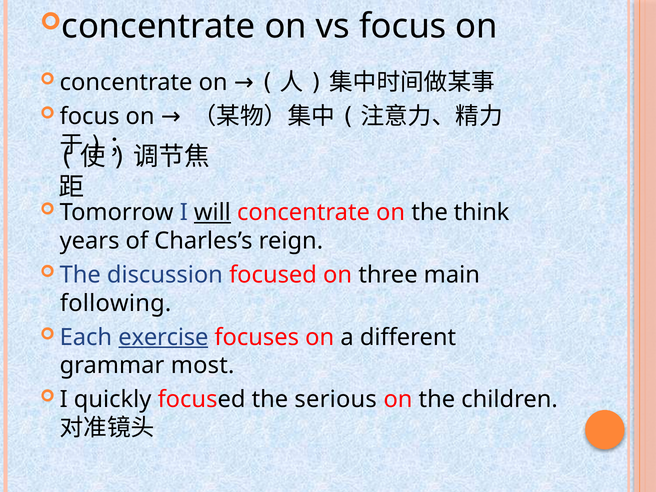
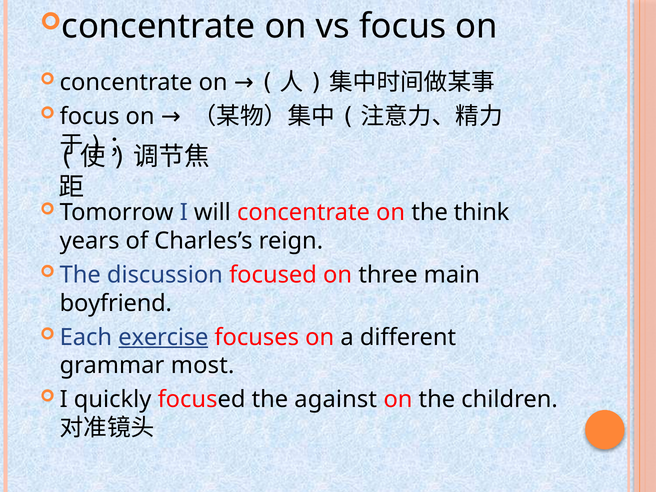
will underline: present -> none
following: following -> boyfriend
serious: serious -> against
